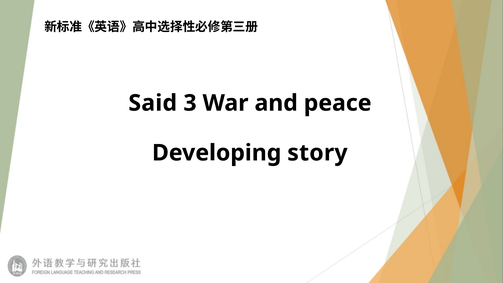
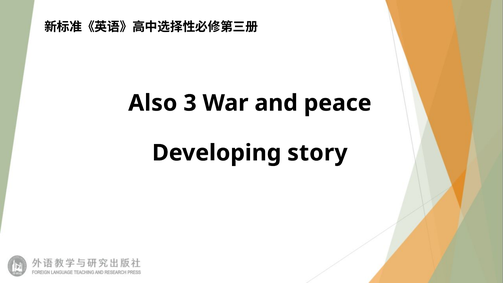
Said: Said -> Also
